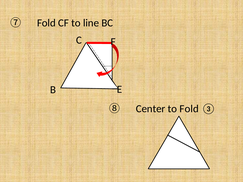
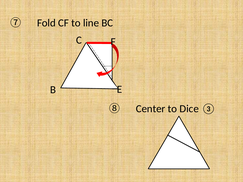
to Fold: Fold -> Dice
